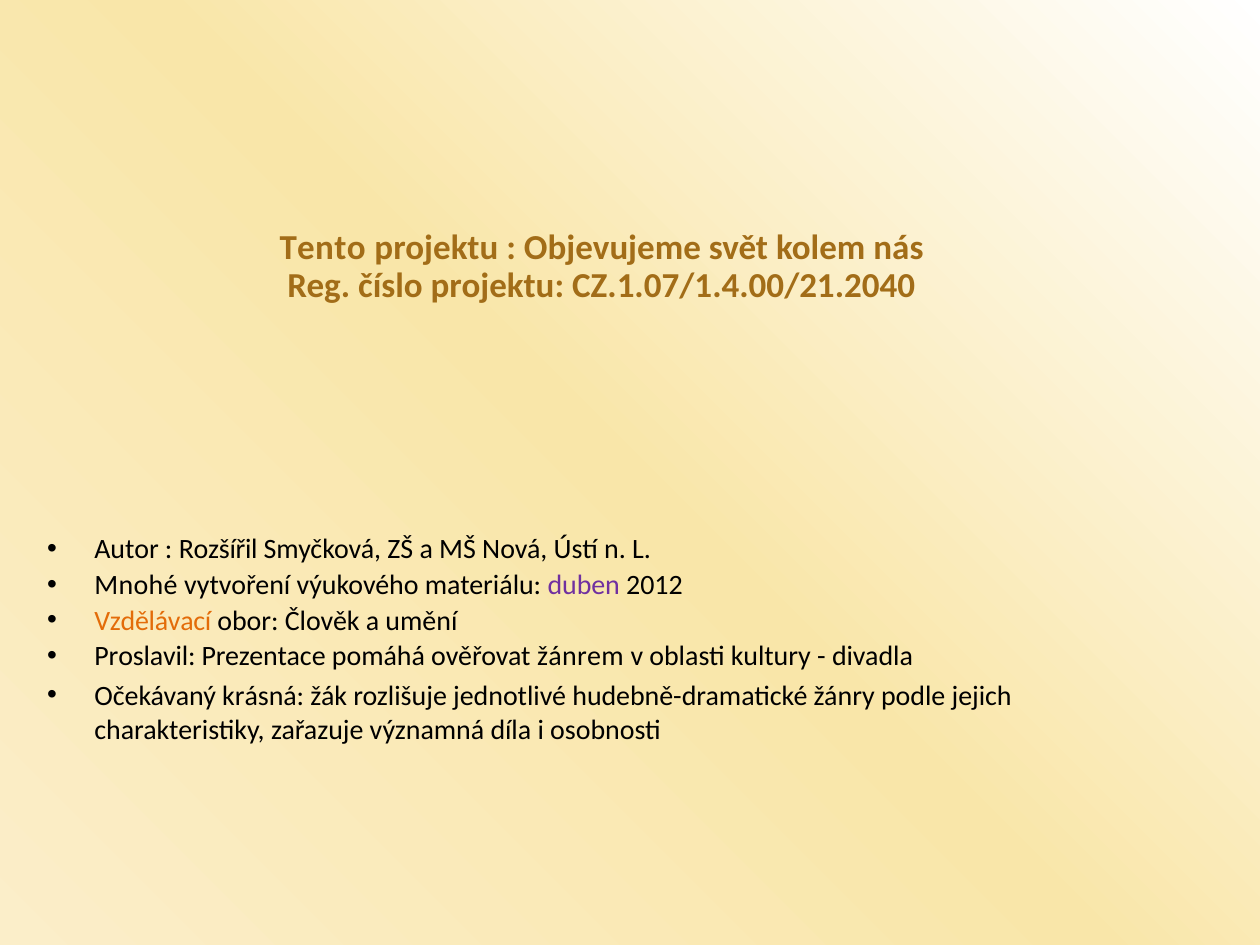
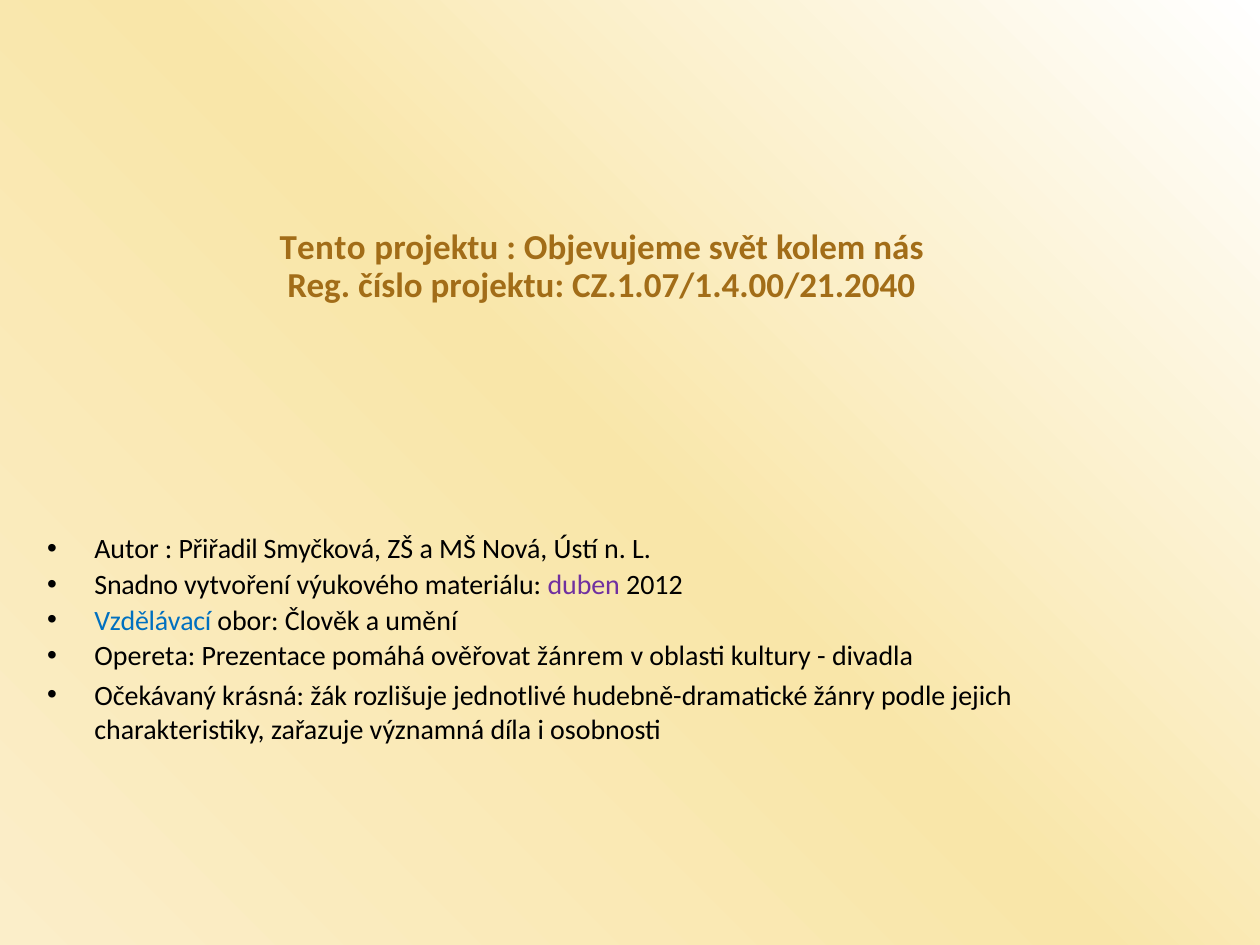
Rozšířil: Rozšířil -> Přiřadil
Mnohé: Mnohé -> Snadno
Vzdělávací colour: orange -> blue
Proslavil: Proslavil -> Opereta
